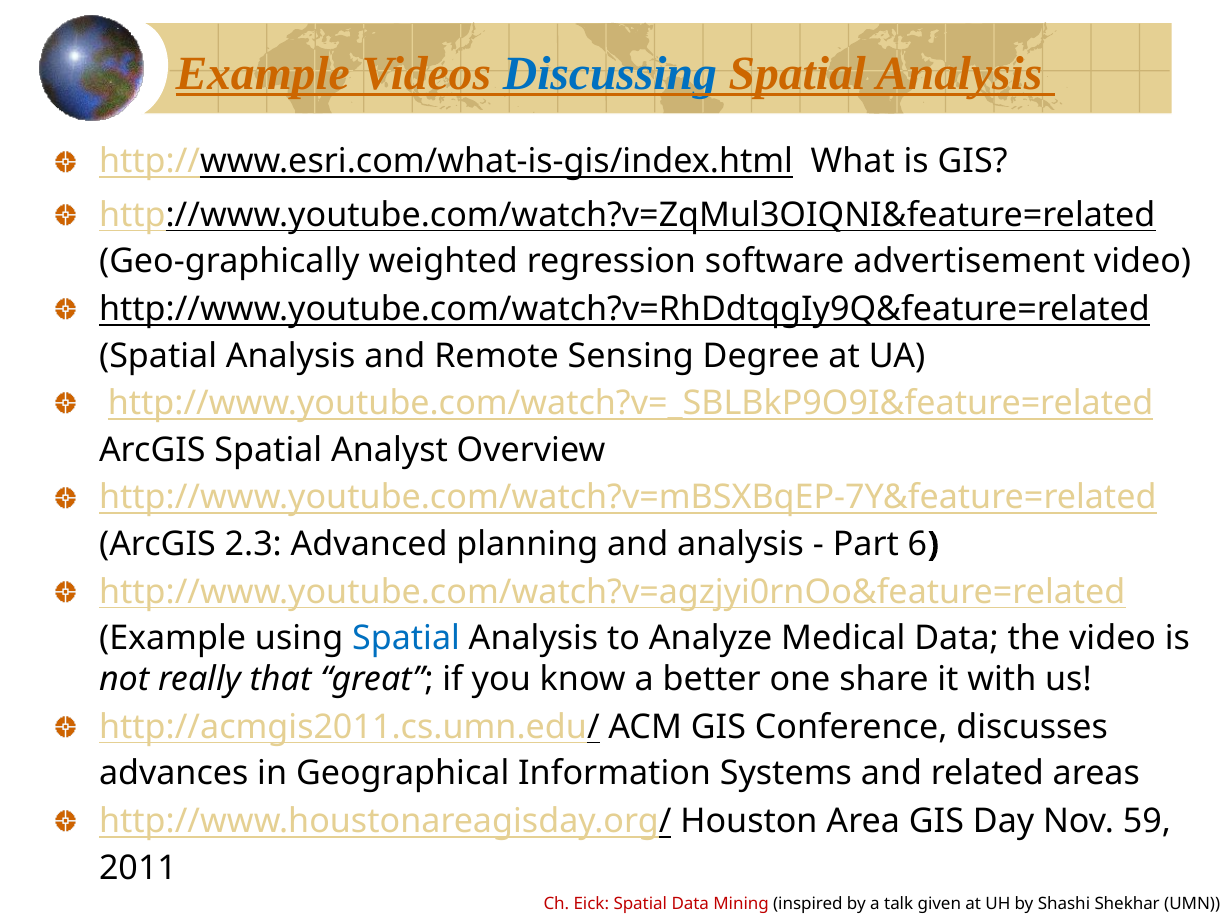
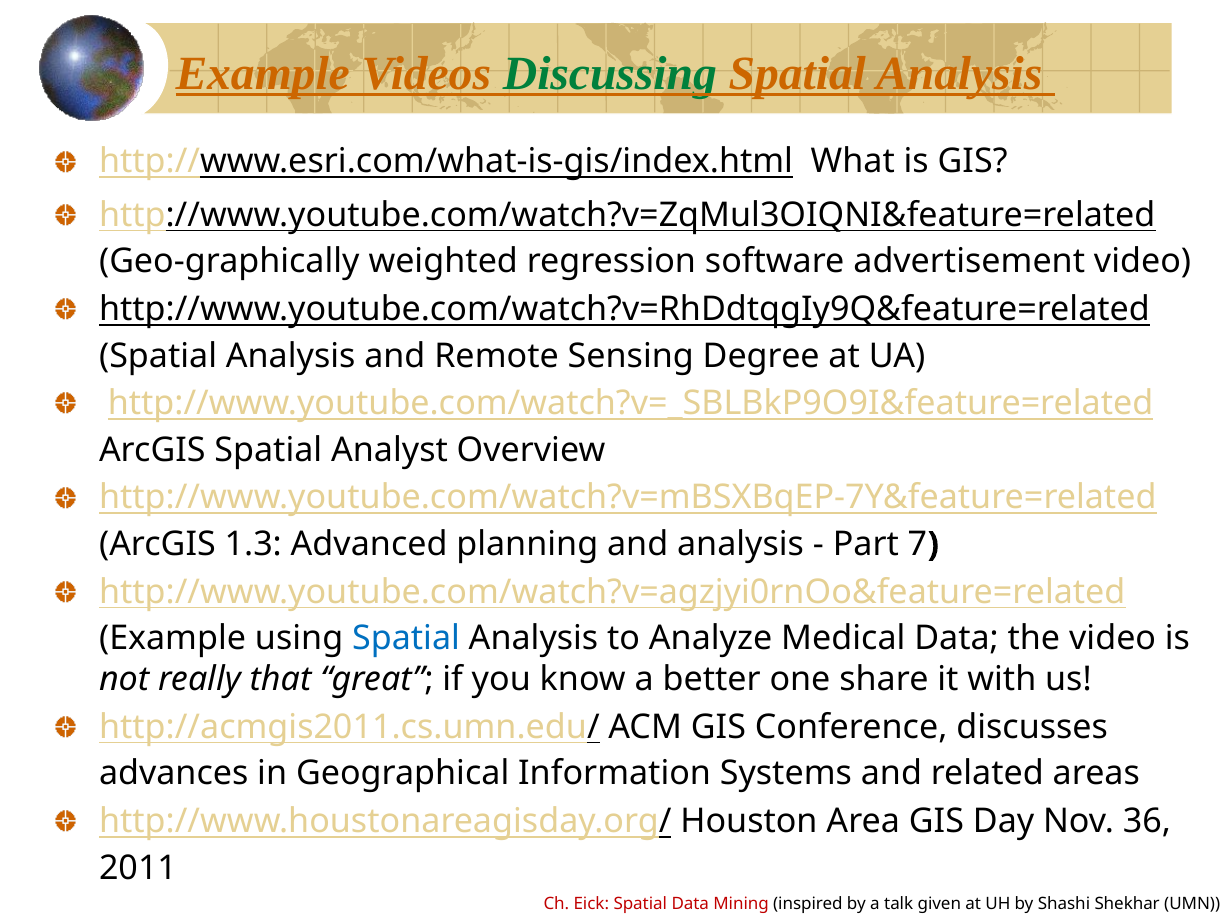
Discussing colour: blue -> green
2.3: 2.3 -> 1.3
6: 6 -> 7
59: 59 -> 36
